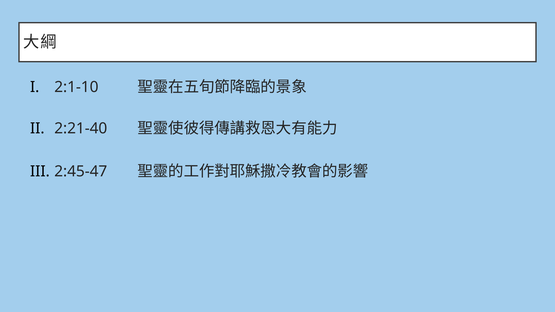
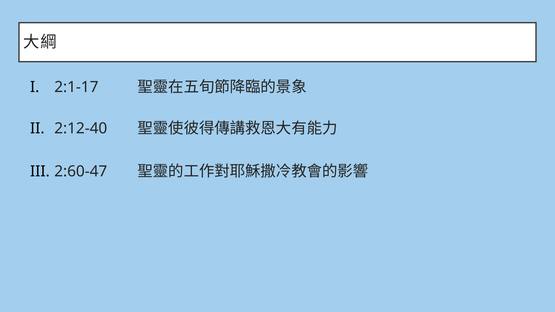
2:1-10: 2:1-10 -> 2:1-17
2:21-40: 2:21-40 -> 2:12-40
2:45-47: 2:45-47 -> 2:60-47
